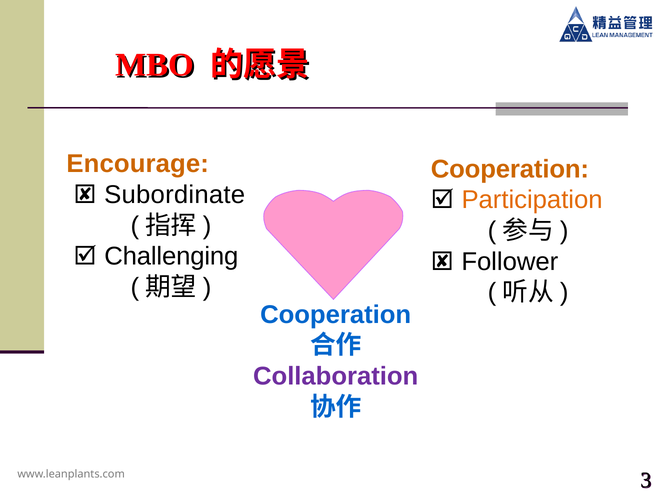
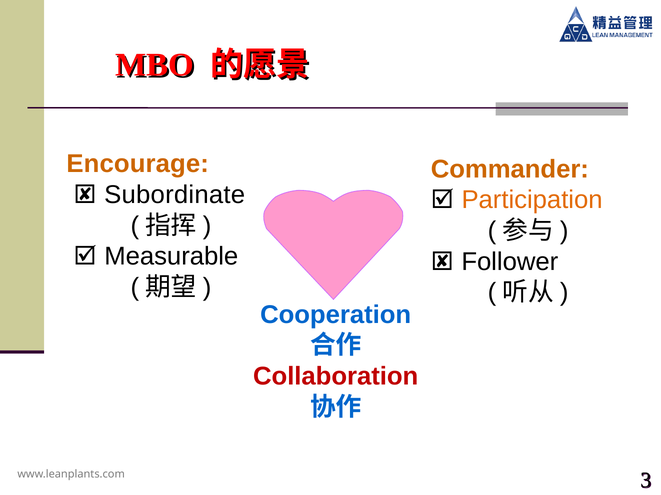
Cooperation at (510, 169): Cooperation -> Commander
Challenging: Challenging -> Measurable
Collaboration colour: purple -> red
